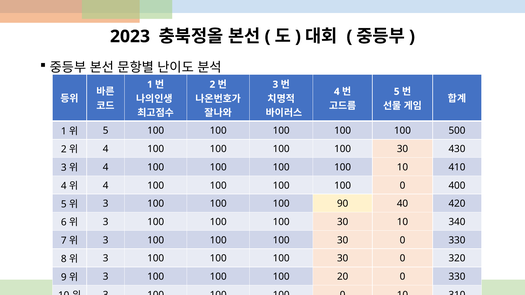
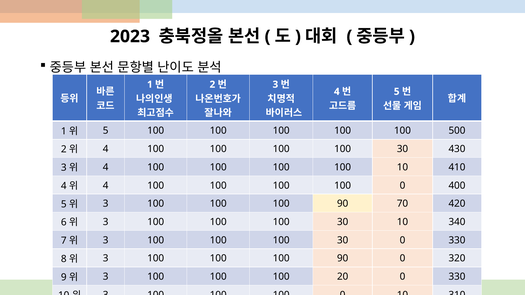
40: 40 -> 70
30 at (343, 259): 30 -> 90
